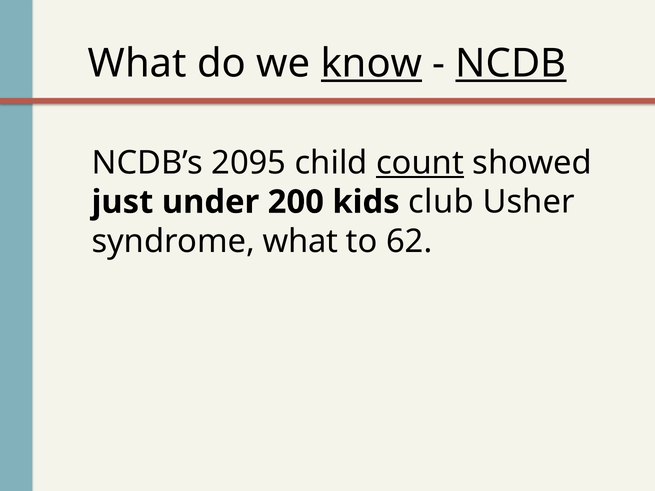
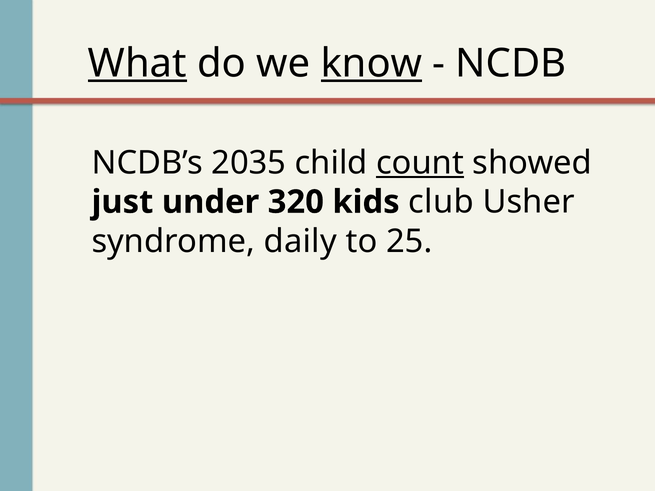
What at (137, 63) underline: none -> present
NCDB underline: present -> none
2095: 2095 -> 2035
200: 200 -> 320
syndrome what: what -> daily
62: 62 -> 25
